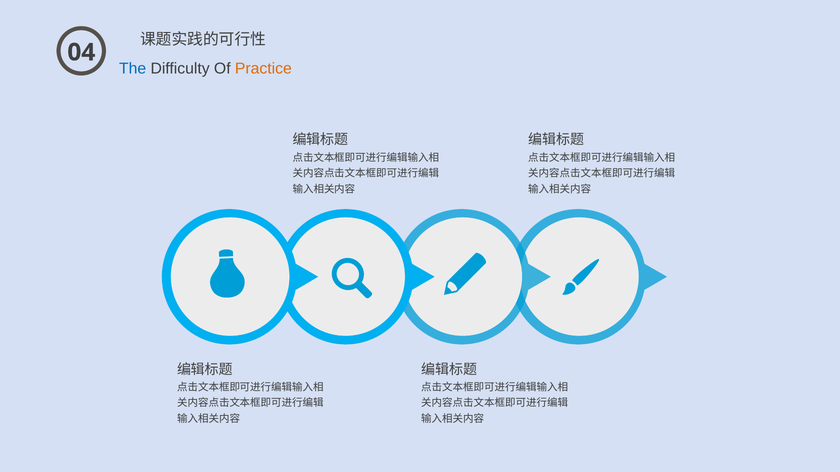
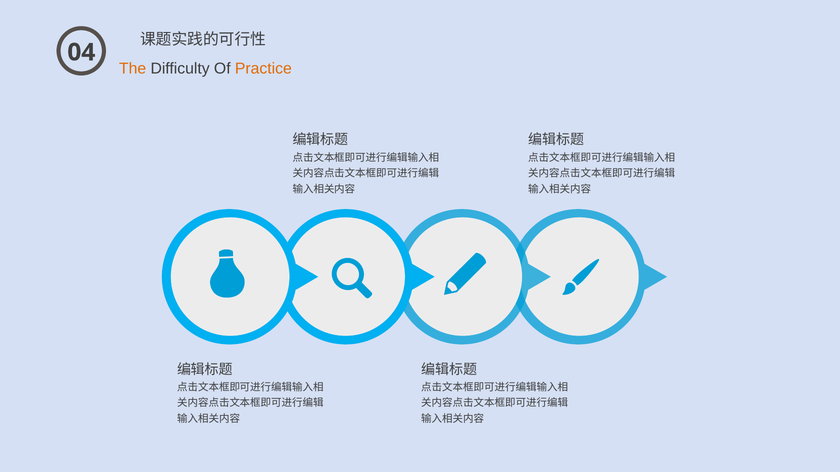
The colour: blue -> orange
